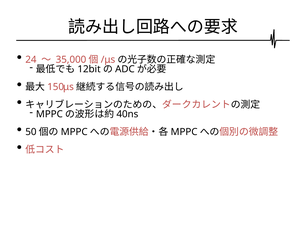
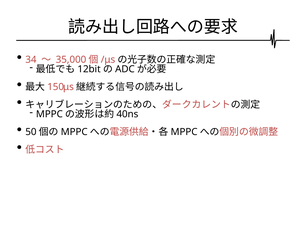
24: 24 -> 34
